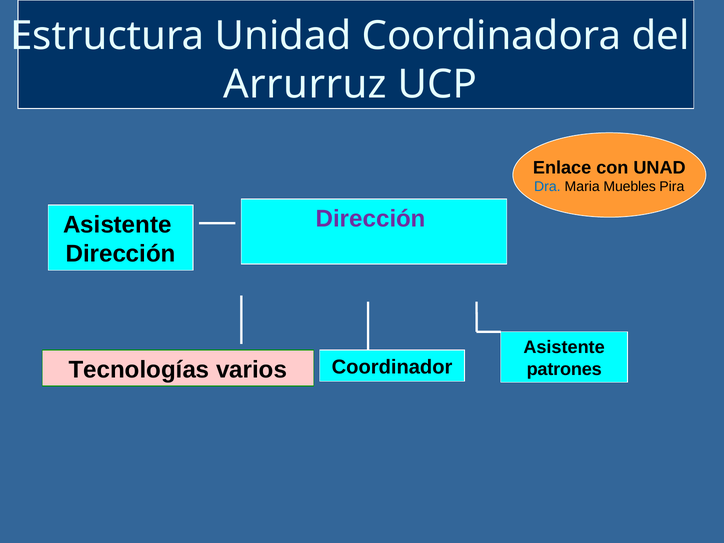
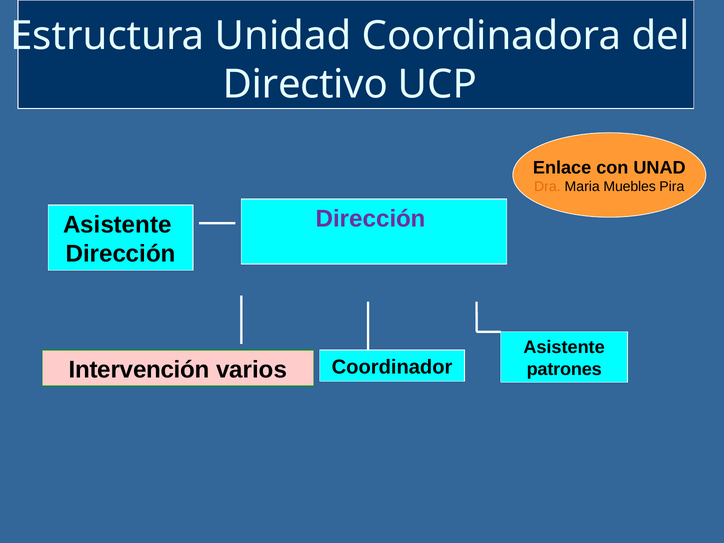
Arrurruz: Arrurruz -> Directivo
Dra colour: blue -> orange
Tecnologías: Tecnologías -> Intervención
